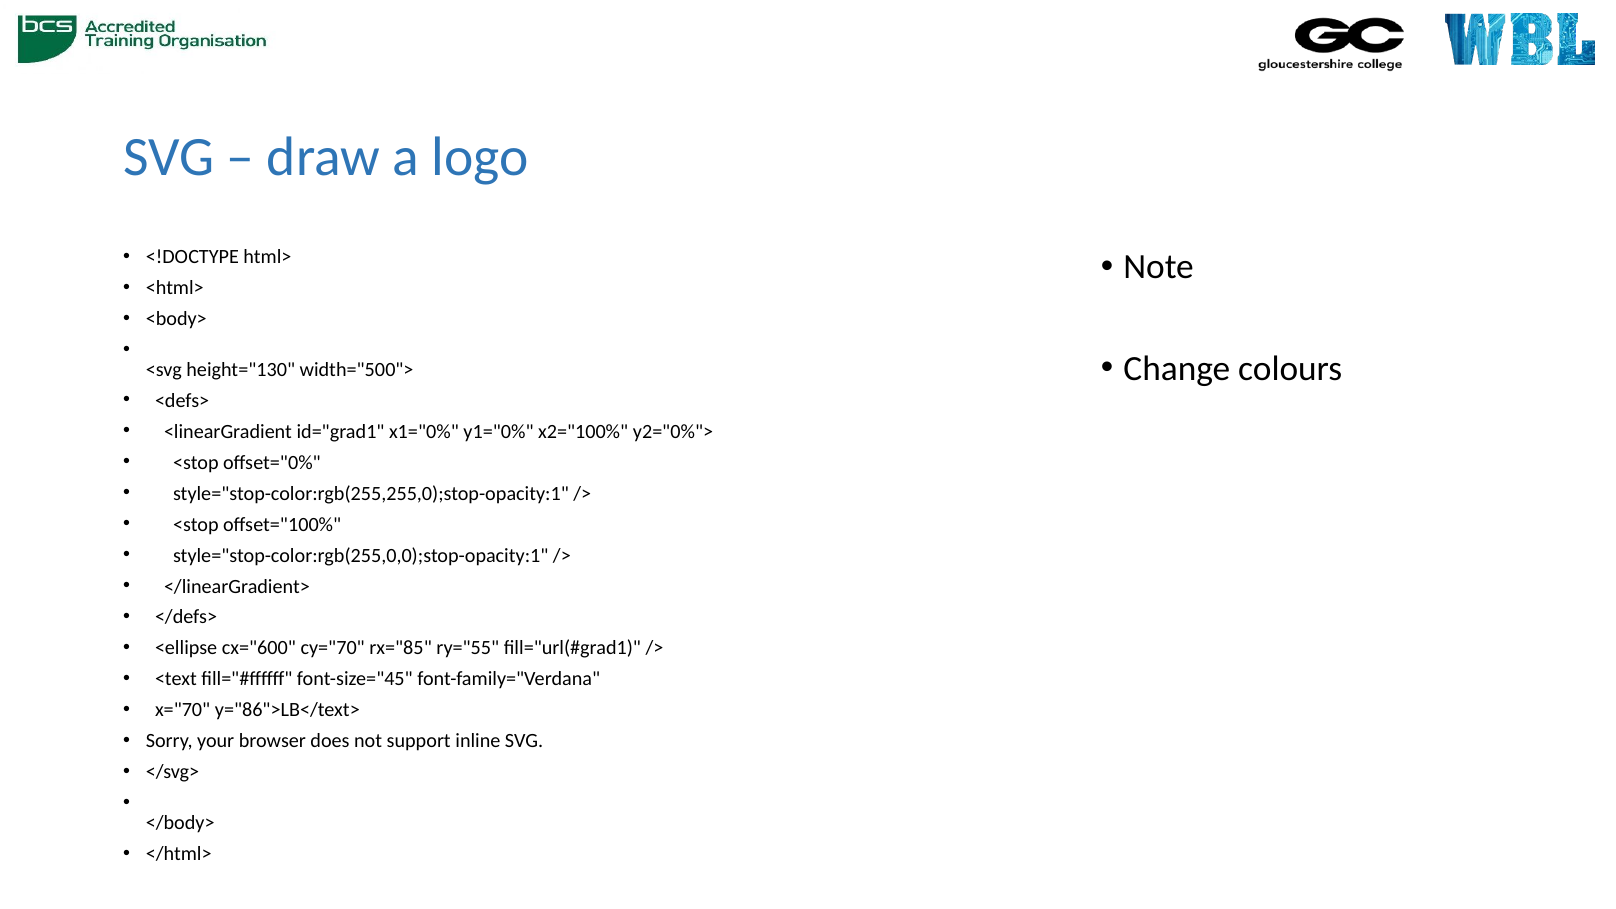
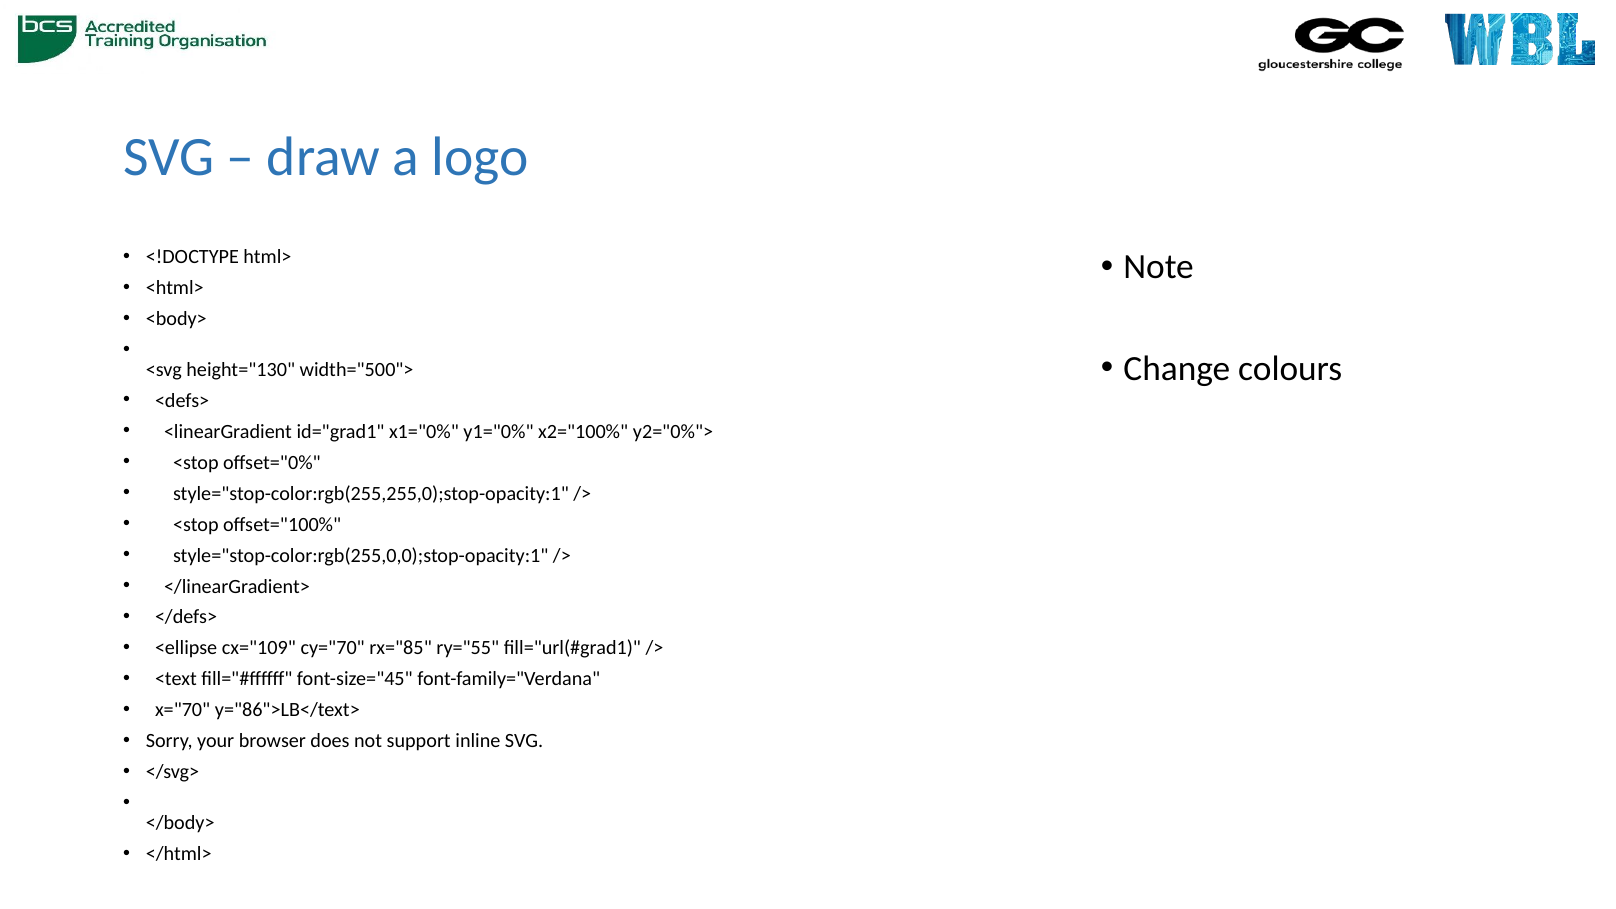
cx="600: cx="600 -> cx="109
